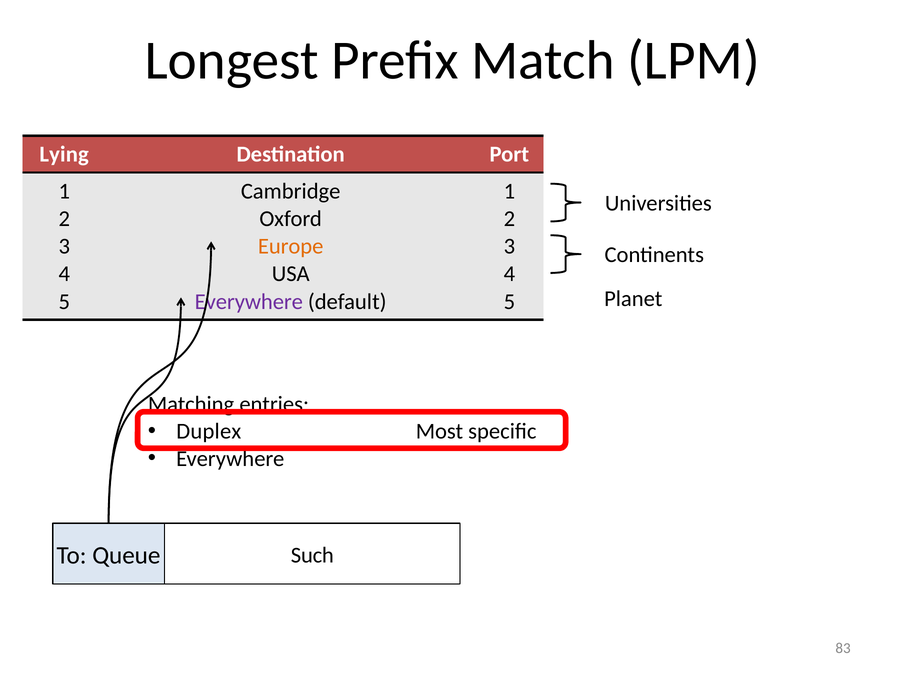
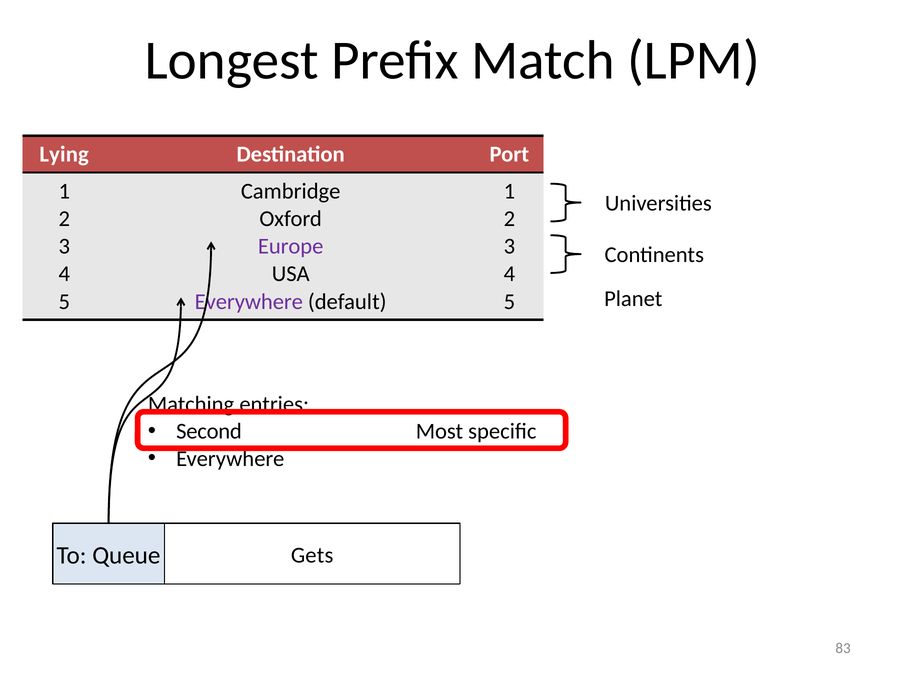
Europe colour: orange -> purple
Duplex: Duplex -> Second
Such: Such -> Gets
